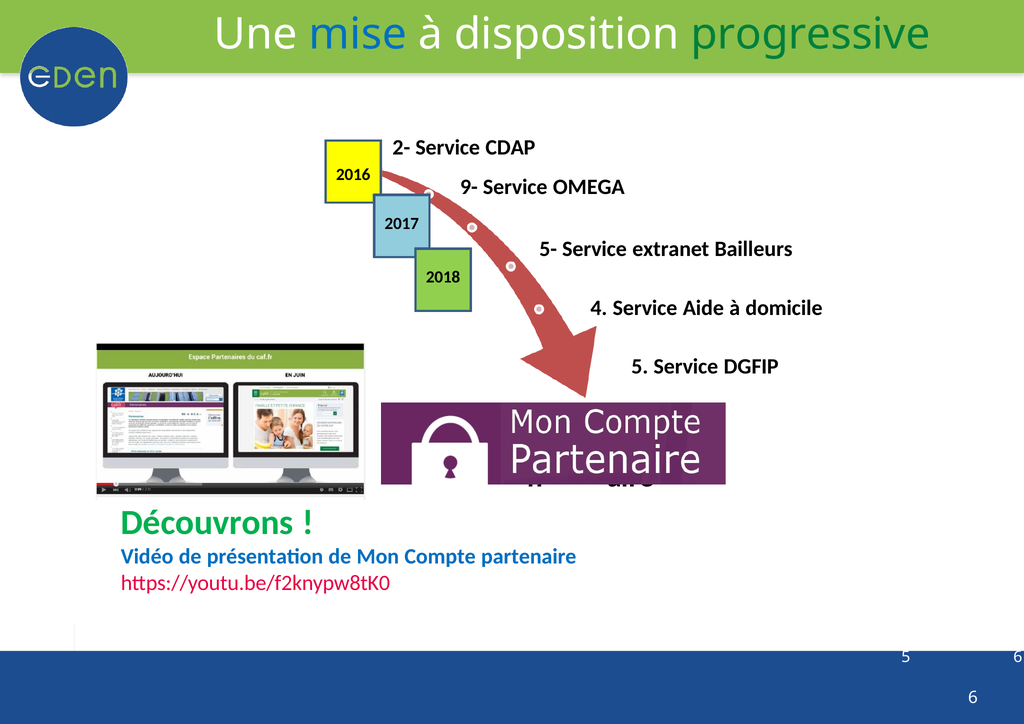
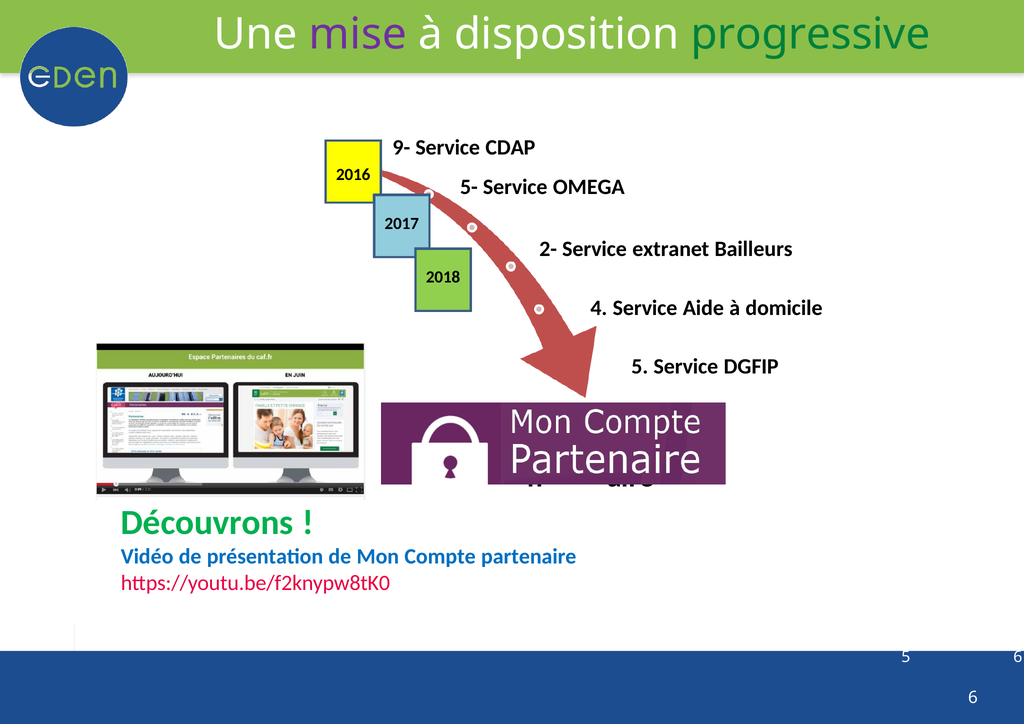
mise colour: blue -> purple
2-: 2- -> 9-
9-: 9- -> 5-
5-: 5- -> 2-
